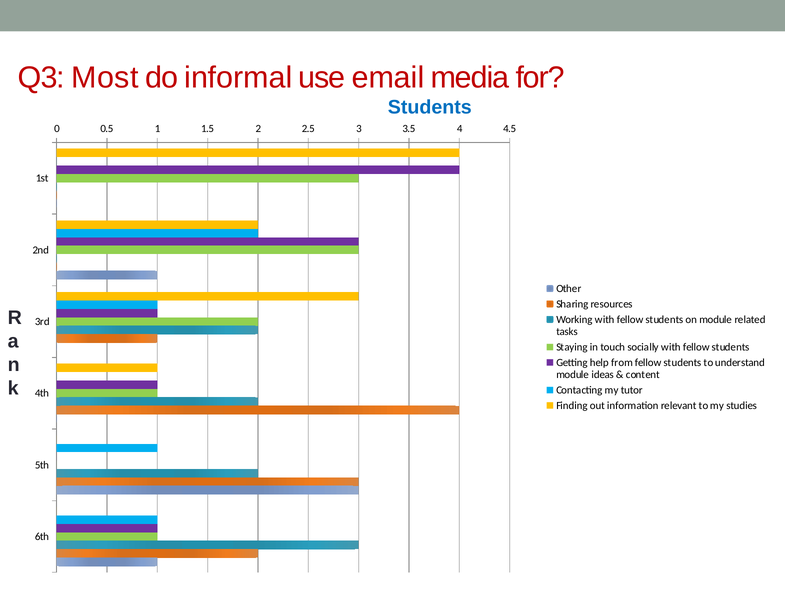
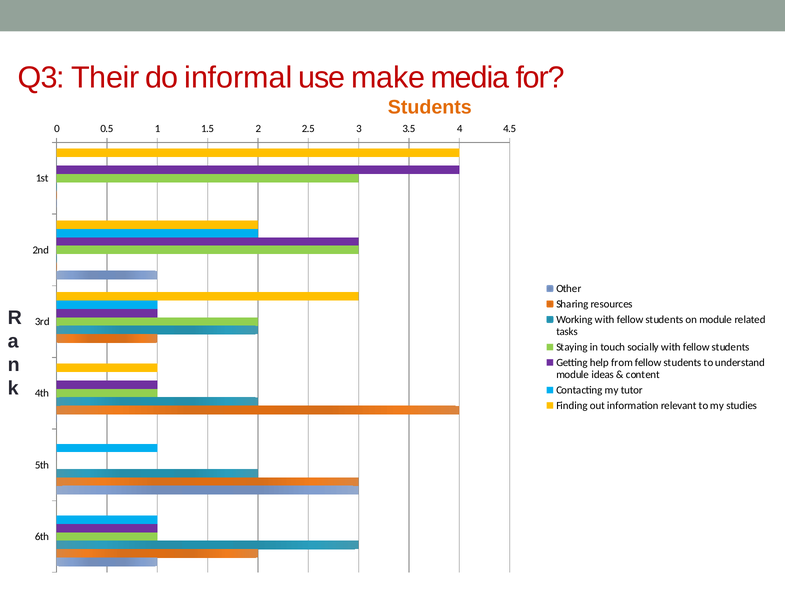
Most: Most -> Their
email: email -> make
Students at (430, 107) colour: blue -> orange
